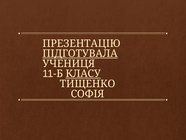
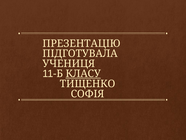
ПІДГОТУВАЛА underline: present -> none
